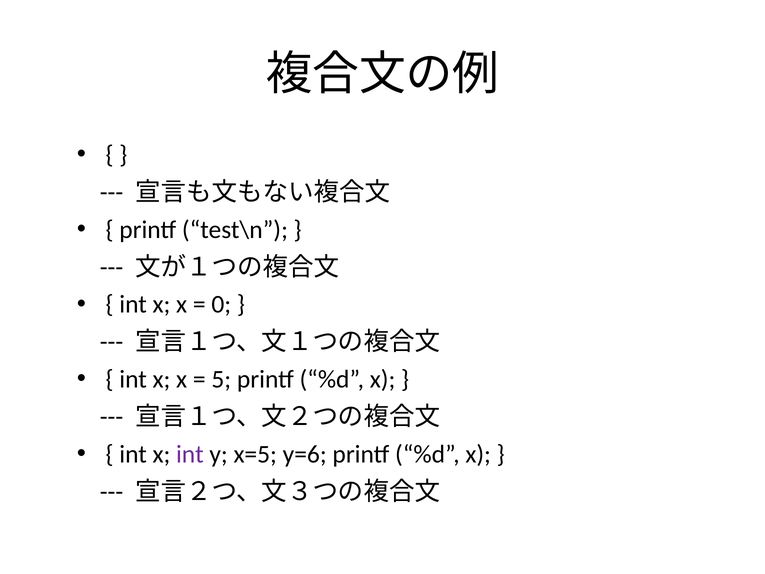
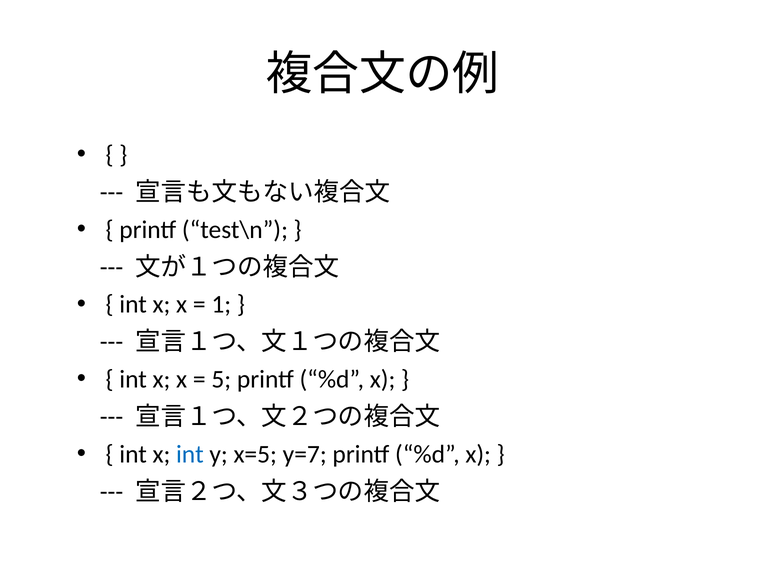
0: 0 -> 1
int at (190, 454) colour: purple -> blue
y=6: y=6 -> y=7
